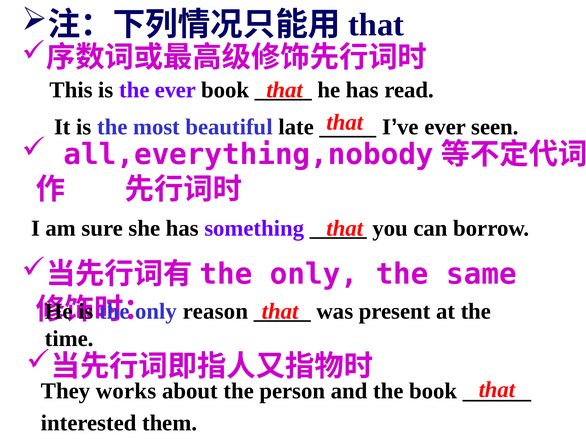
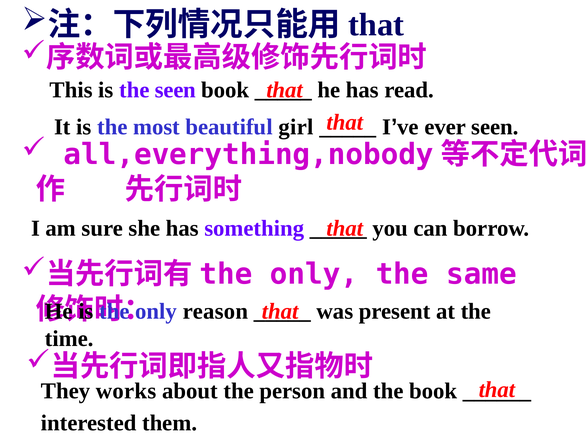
the ever: ever -> seen
late: late -> girl
